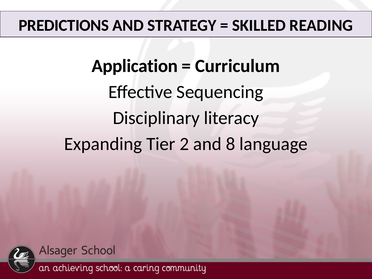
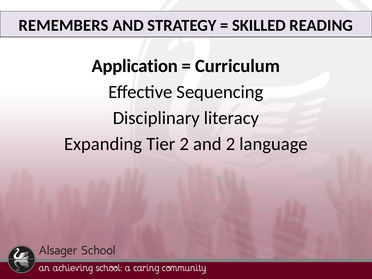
PREDICTIONS: PREDICTIONS -> REMEMBERS
and 8: 8 -> 2
